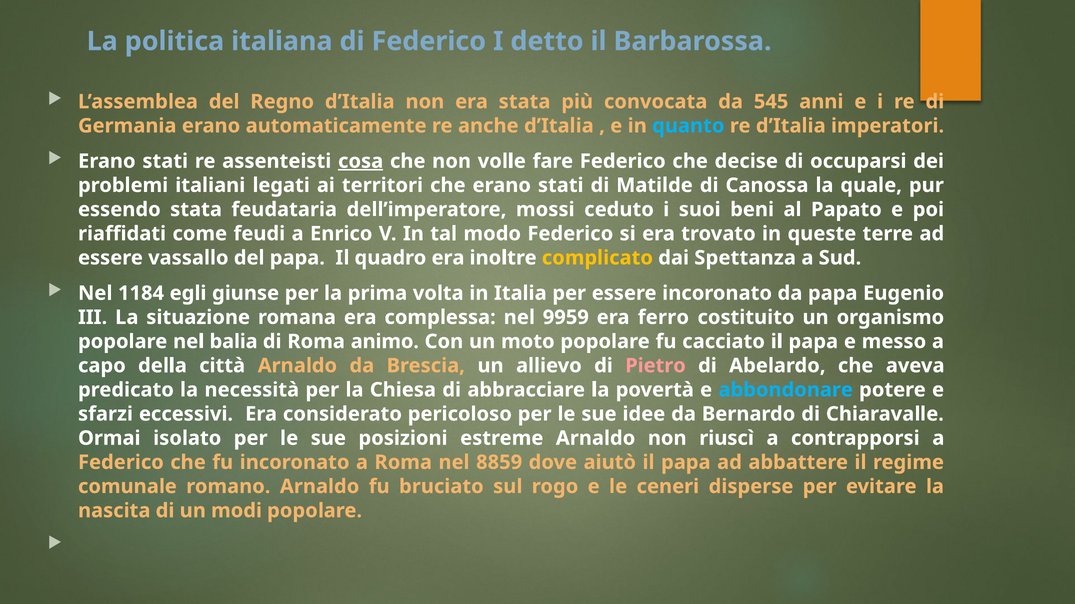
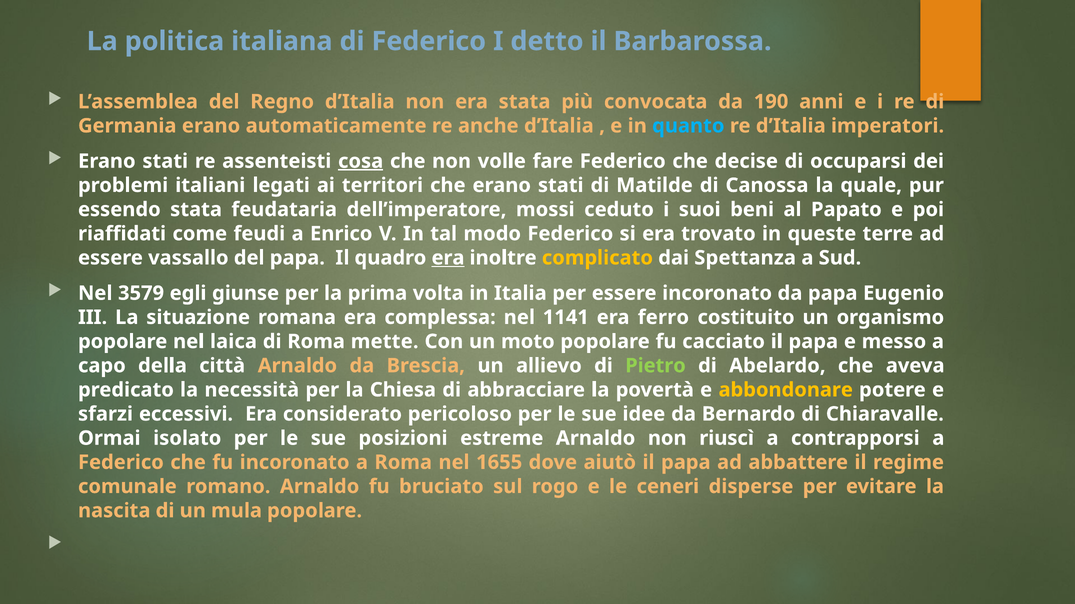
545: 545 -> 190
era at (448, 258) underline: none -> present
1184: 1184 -> 3579
9959: 9959 -> 1141
balia: balia -> laica
animo: animo -> mette
Pietro colour: pink -> light green
abbondonare colour: light blue -> yellow
8859: 8859 -> 1655
modi: modi -> mula
